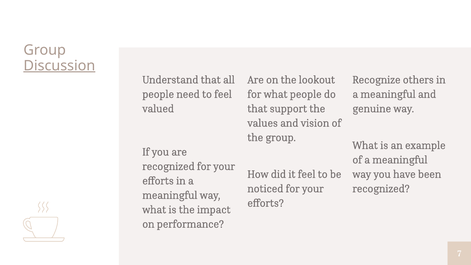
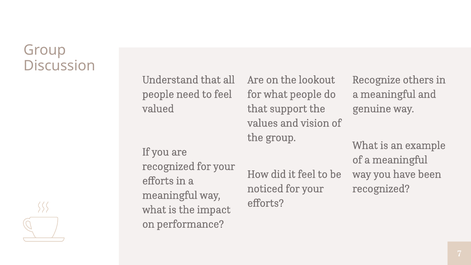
Discussion underline: present -> none
